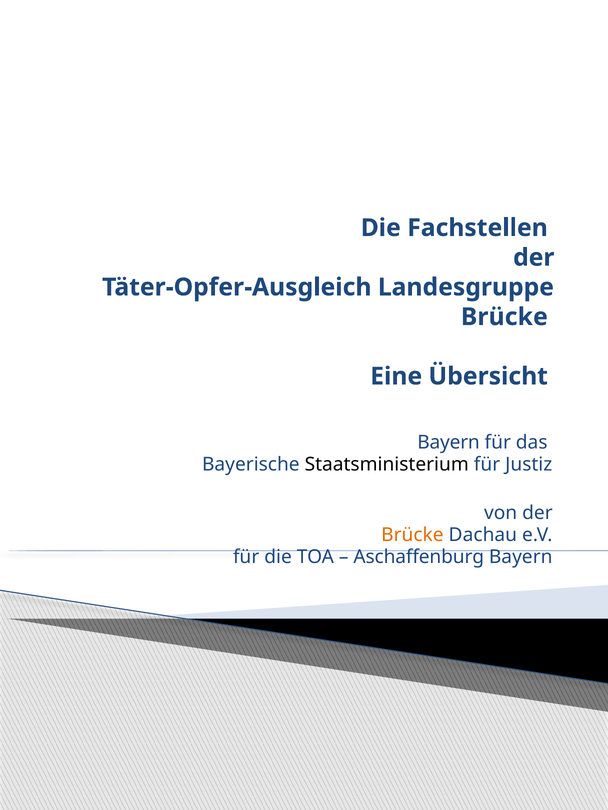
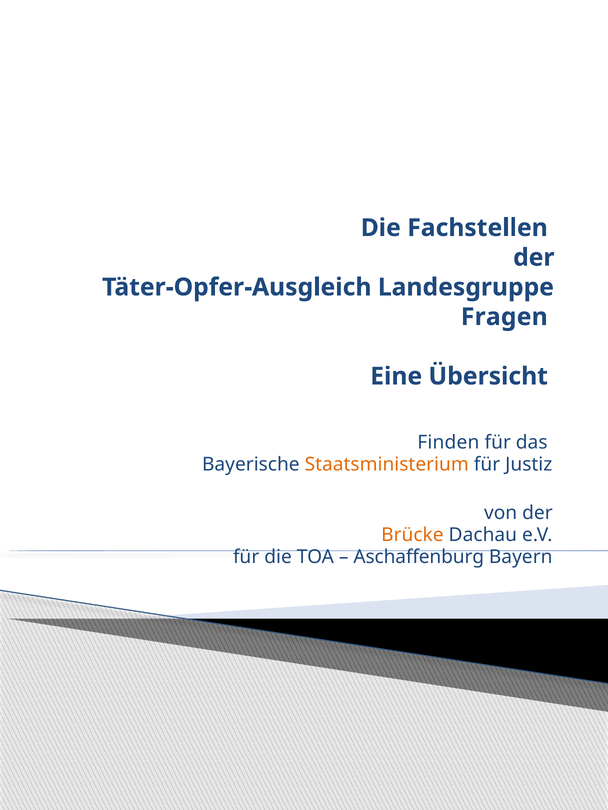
Brücke at (504, 317): Brücke -> Fragen
Bayern at (449, 443): Bayern -> Finden
Staatsministerium colour: black -> orange
